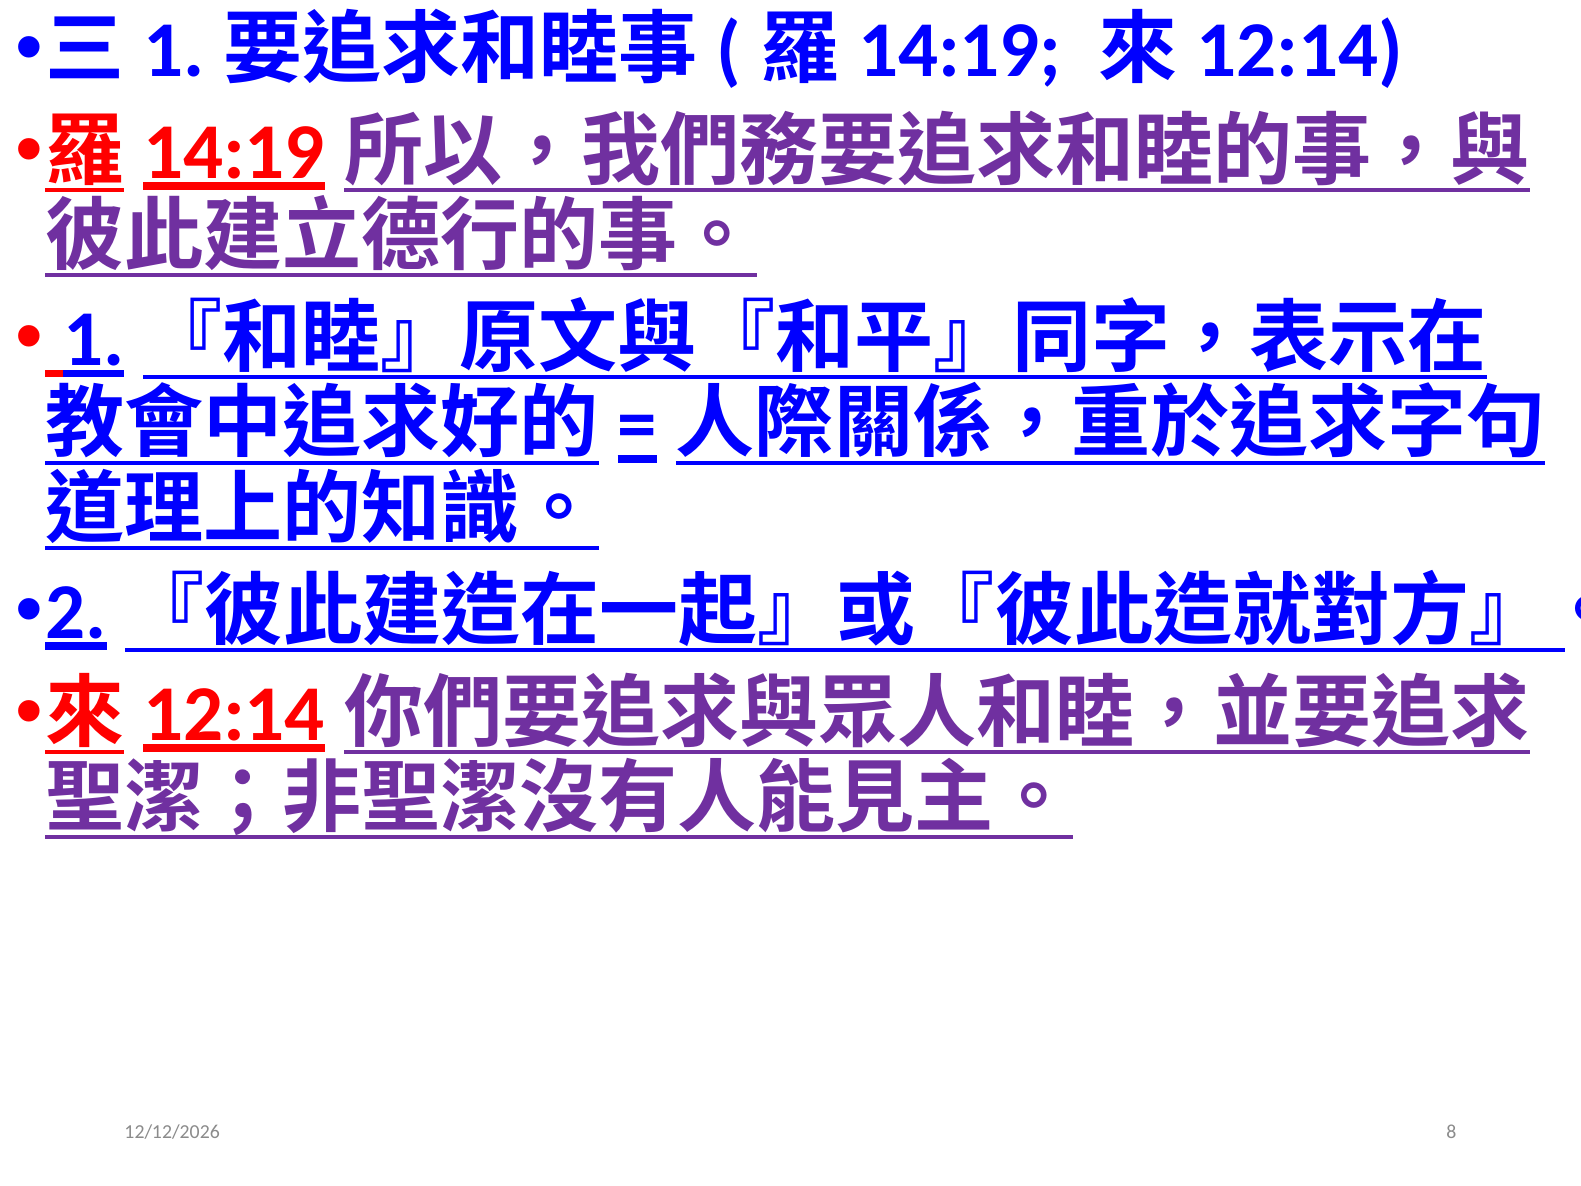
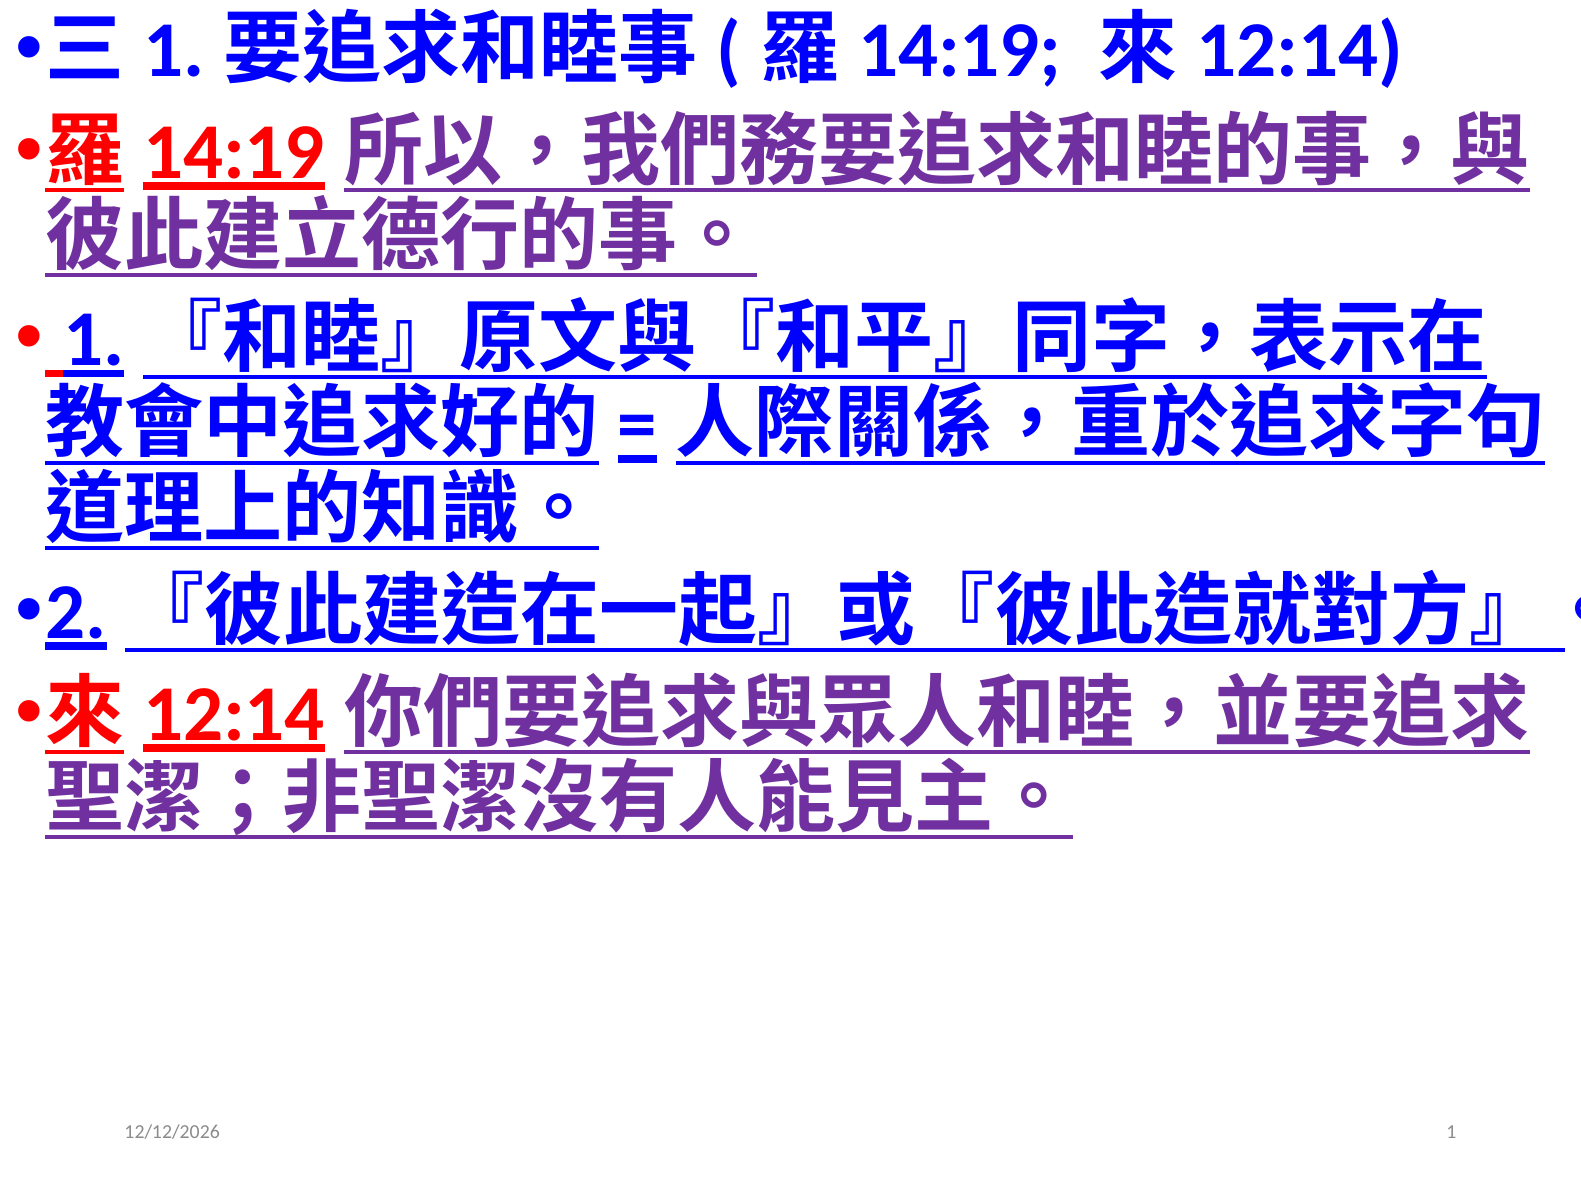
8: 8 -> 1
